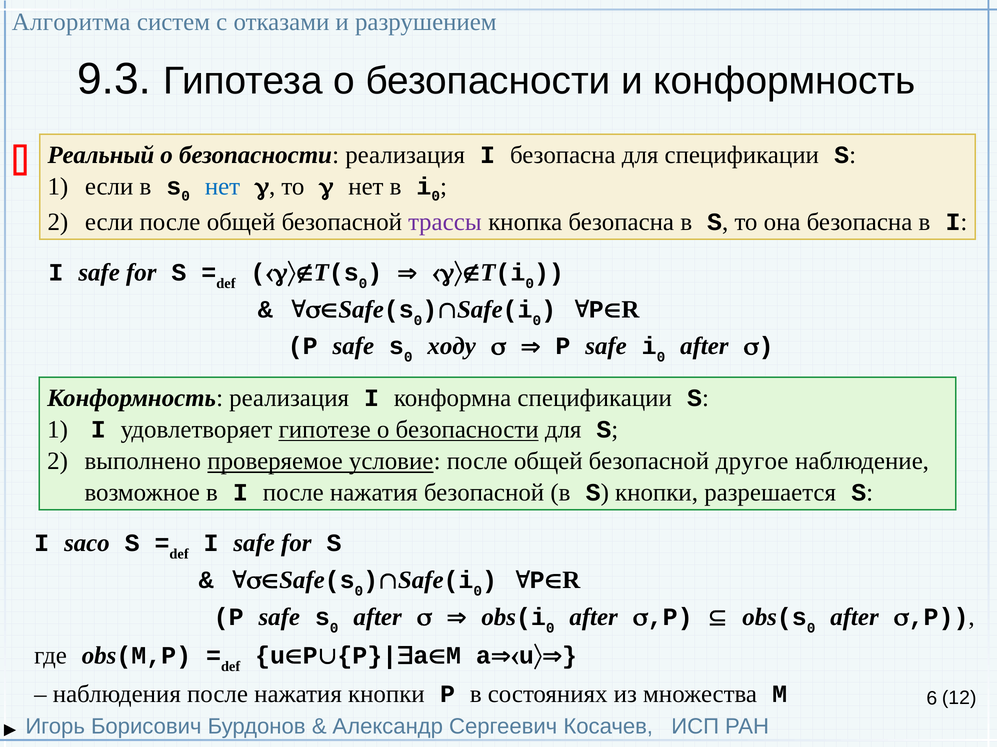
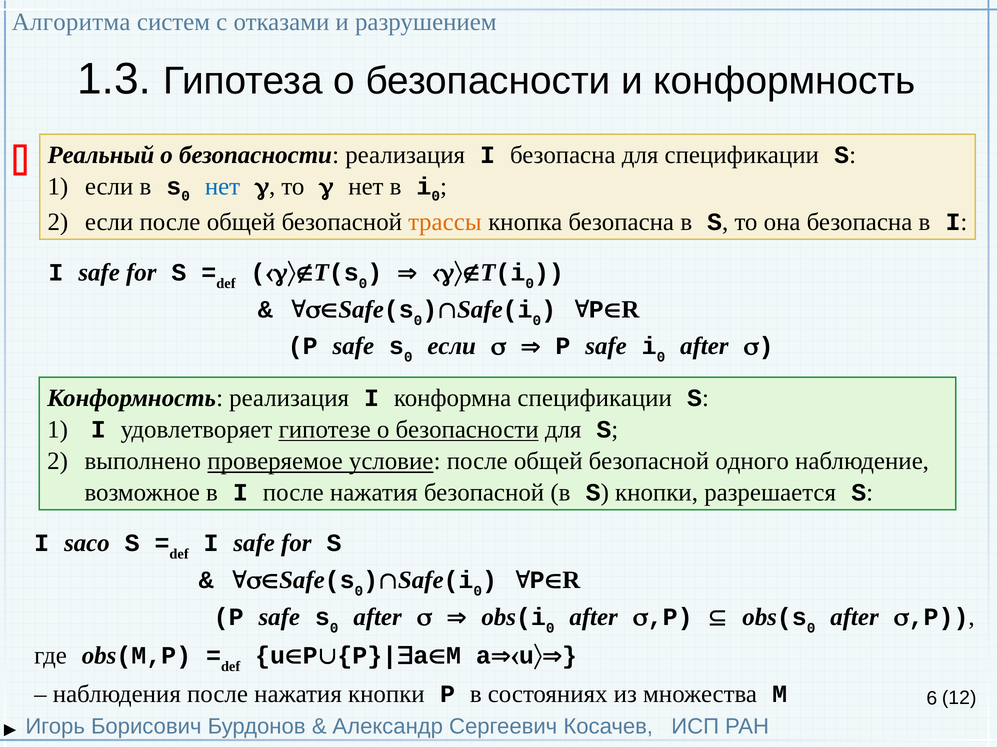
9.3: 9.3 -> 1.3
трассы colour: purple -> orange
ходу at (452, 347): ходу -> если
другое: другое -> одного
